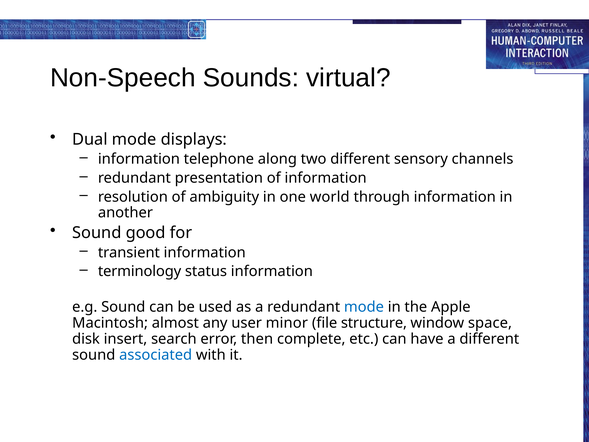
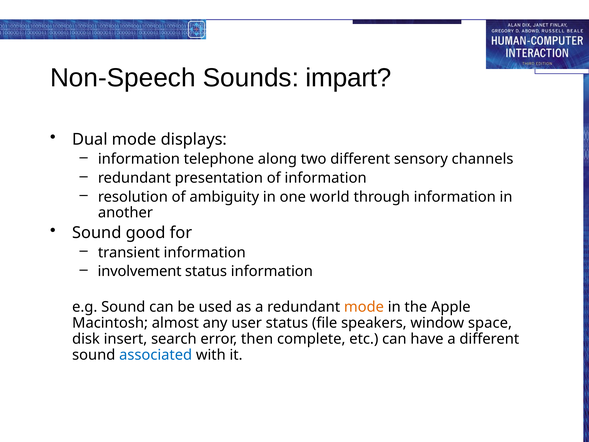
virtual: virtual -> impart
terminology: terminology -> involvement
mode at (364, 307) colour: blue -> orange
user minor: minor -> status
structure: structure -> speakers
